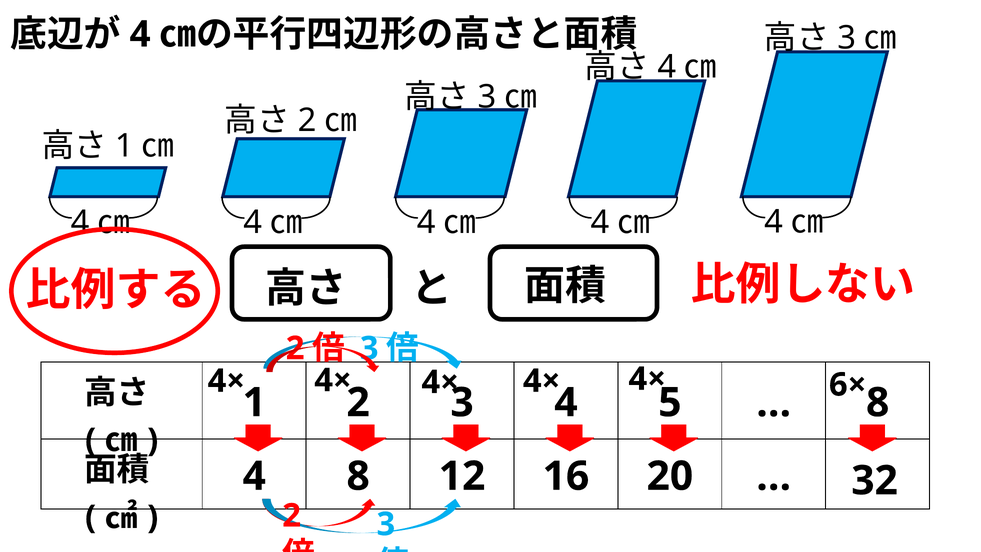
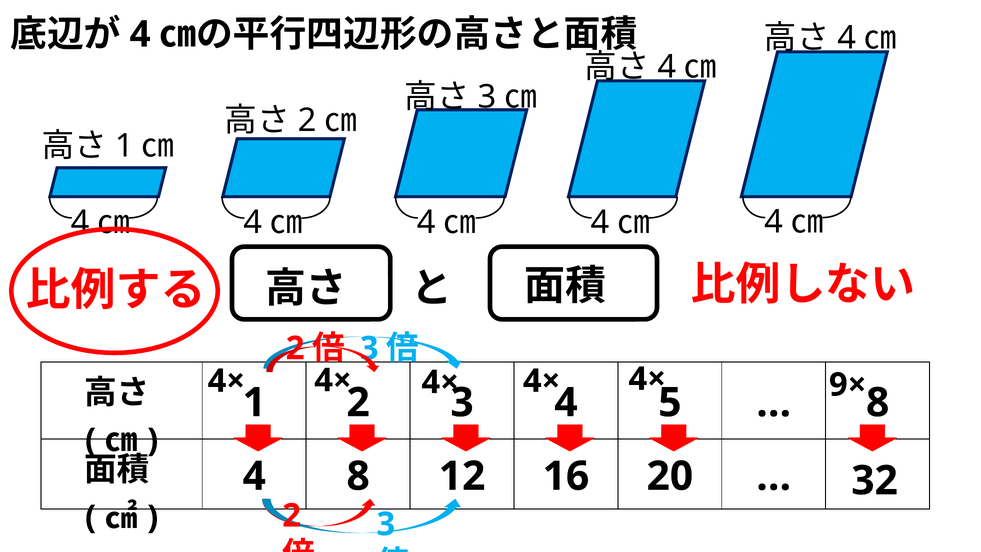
3 at (847, 38): 3 -> 4
6×: 6× -> 9×
